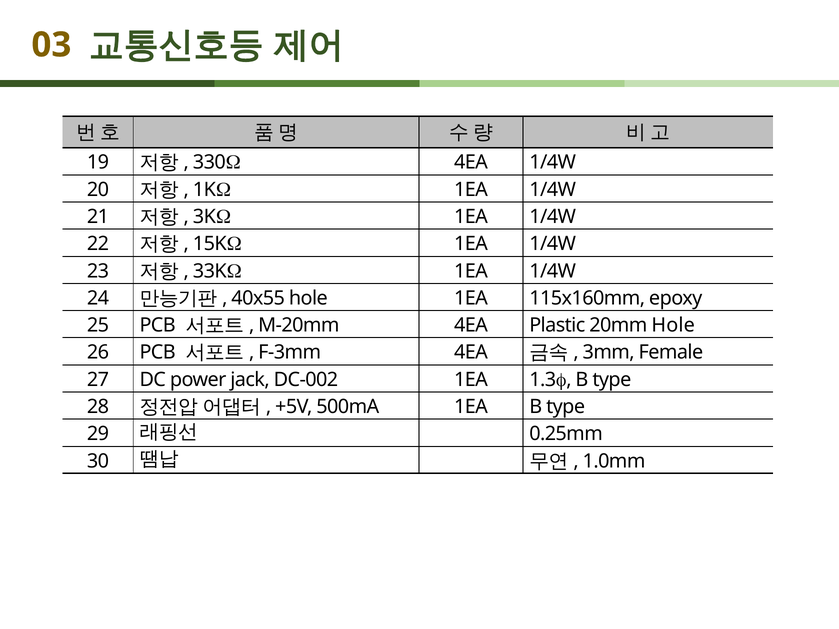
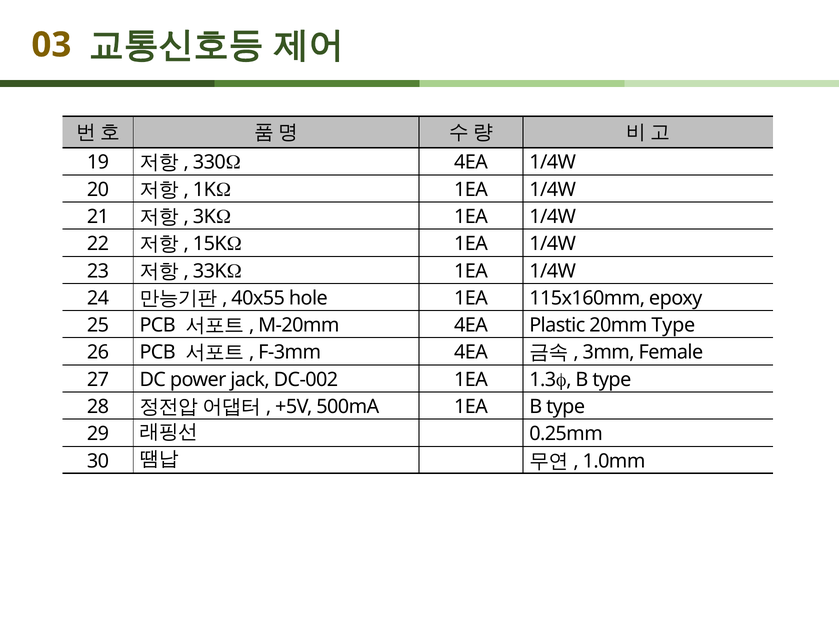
20mm Hole: Hole -> Type
